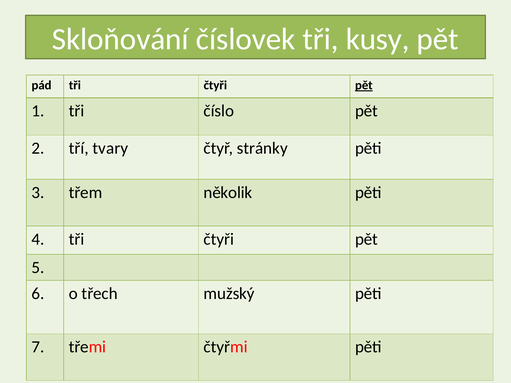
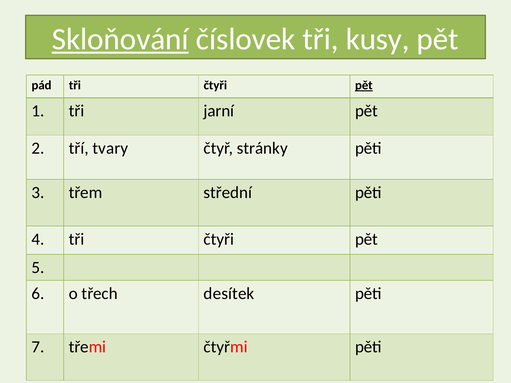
Skloňování underline: none -> present
číslo: číslo -> jarní
několik: několik -> střední
mužský: mužský -> desítek
